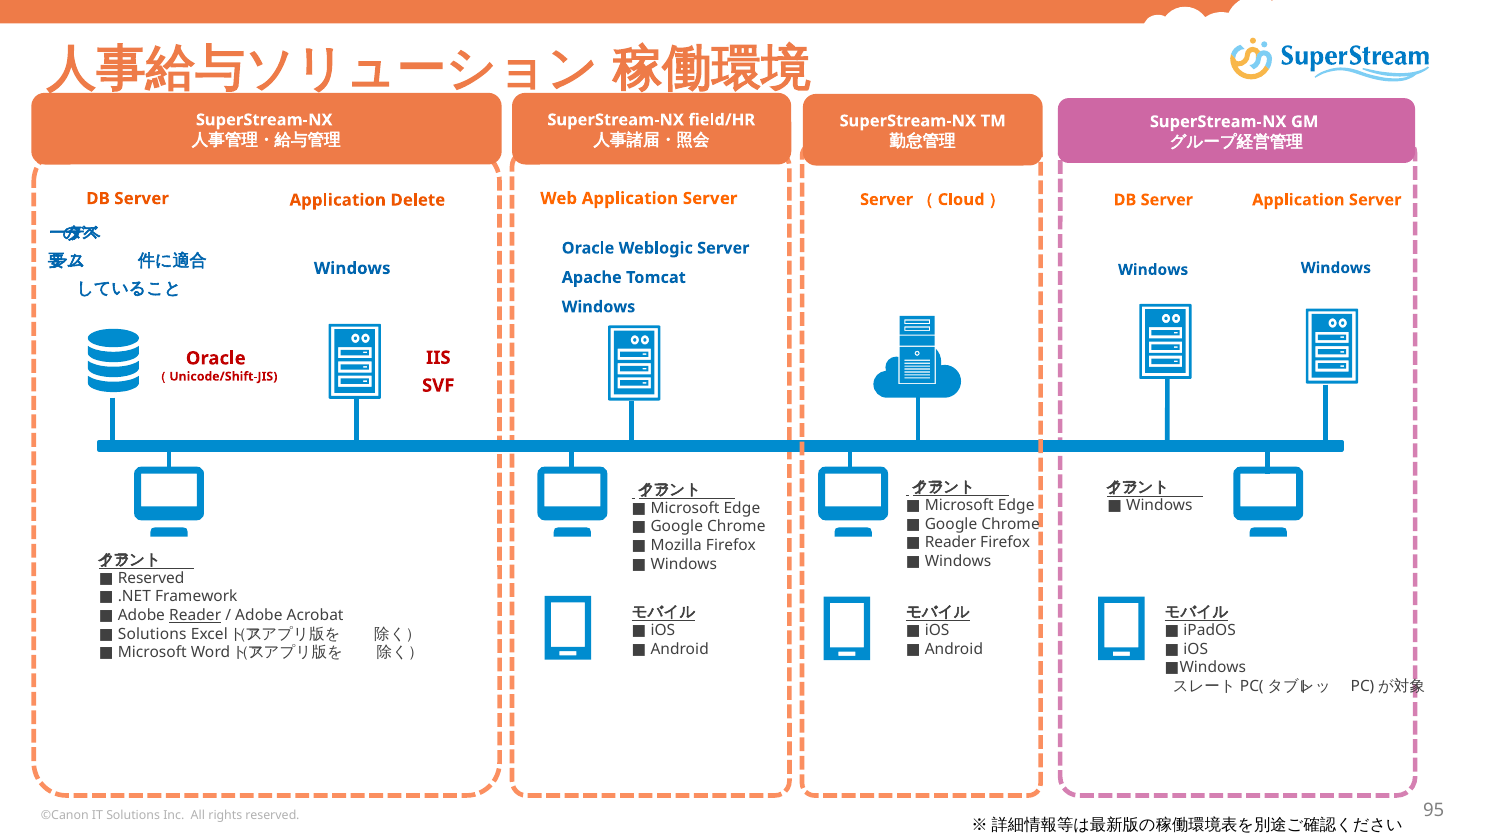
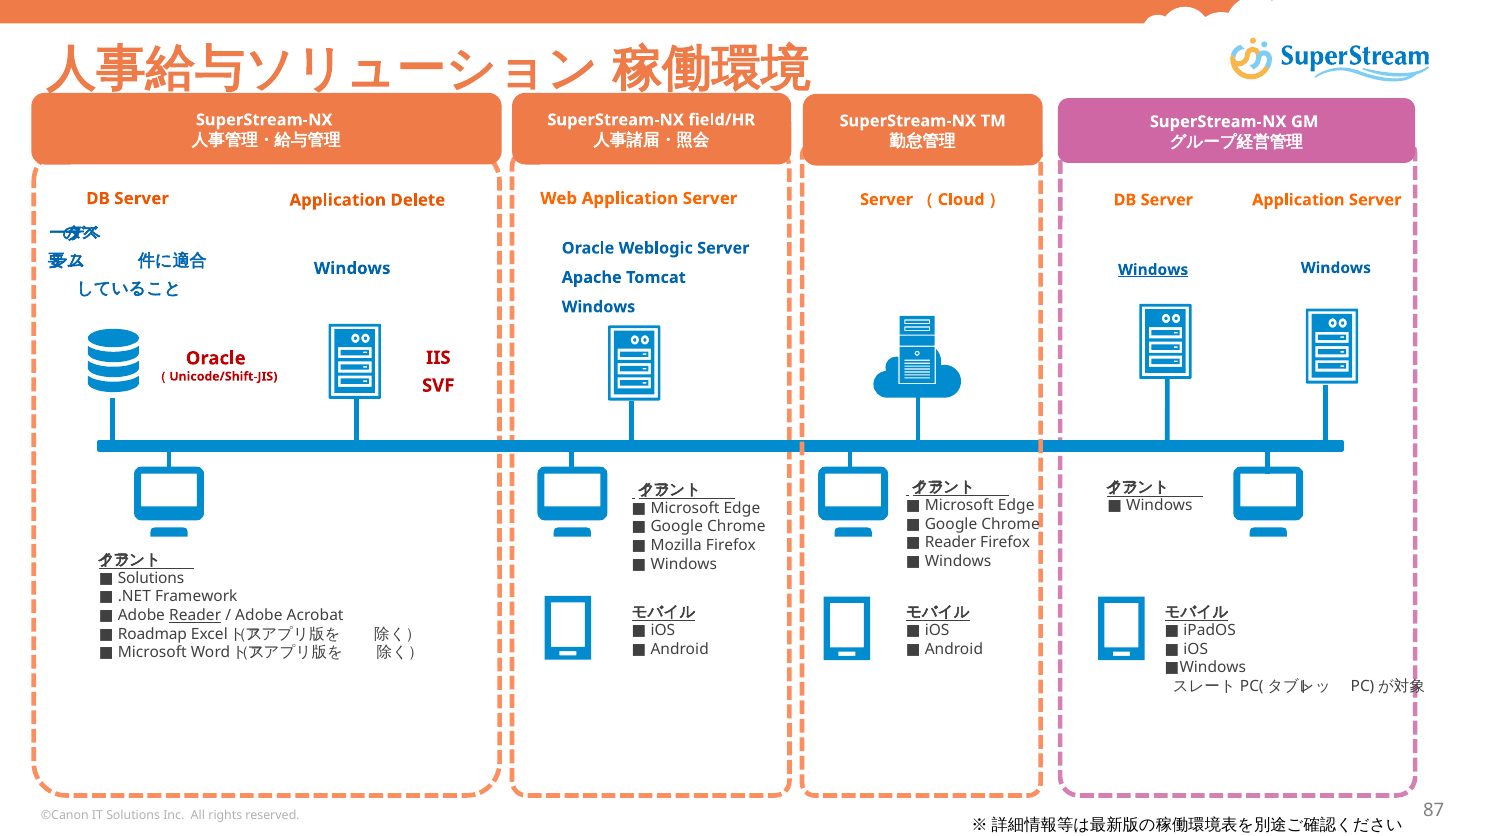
Windows at (1153, 270) underline: none -> present
Reserved at (151, 578): Reserved -> Solutions
Solutions at (152, 633): Solutions -> Roadmap
95: 95 -> 87
